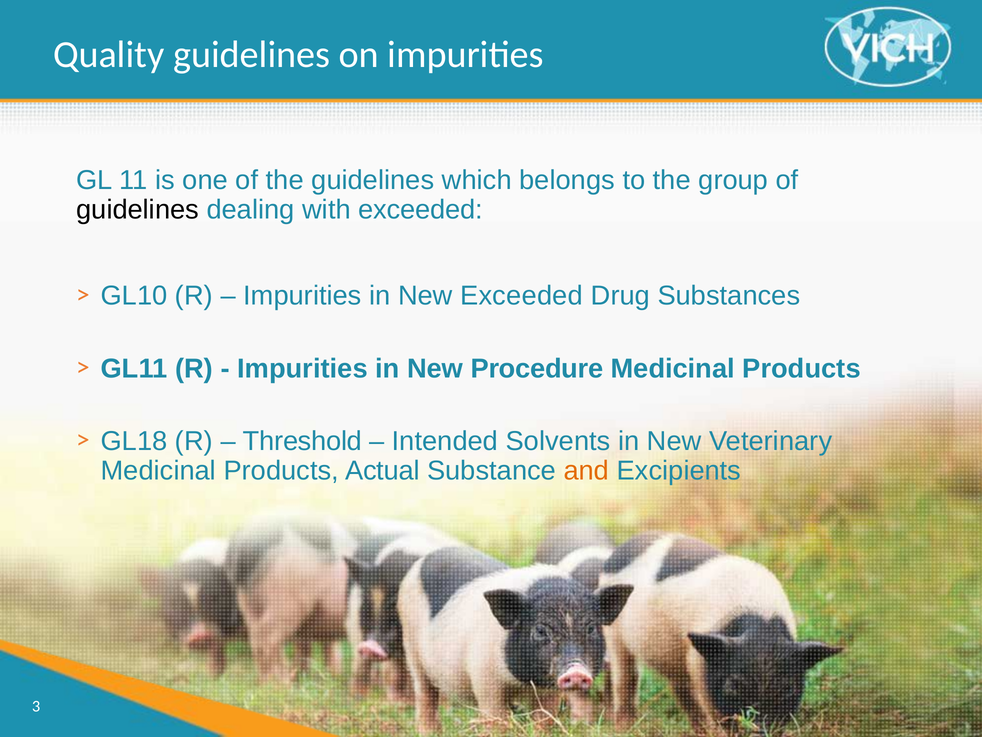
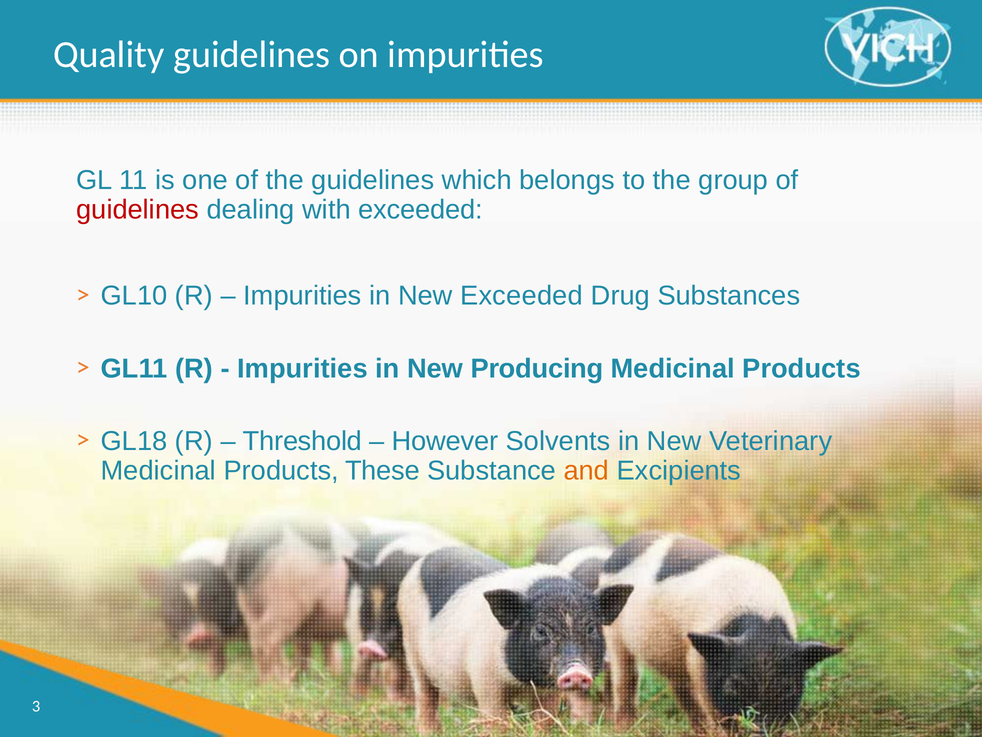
guidelines at (138, 209) colour: black -> red
Procedure: Procedure -> Producing
Intended: Intended -> However
Actual: Actual -> These
